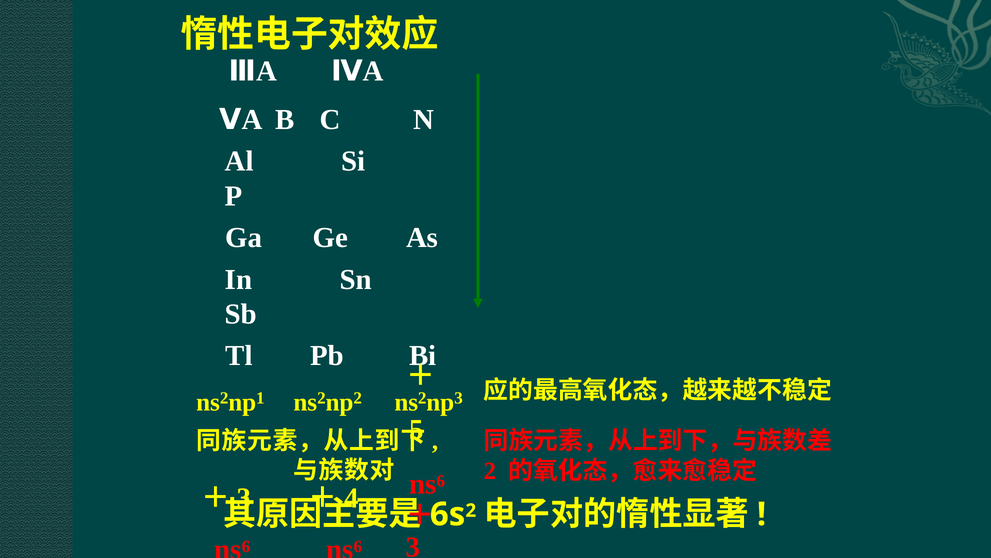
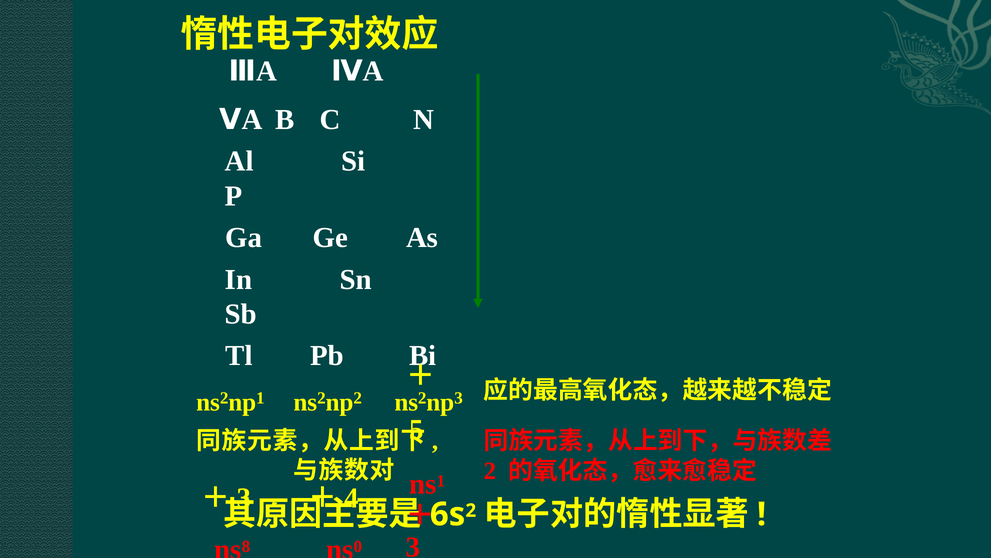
6 at (441, 481): 6 -> 1
6 at (246, 546): 6 -> 8
6 at (358, 546): 6 -> 0
